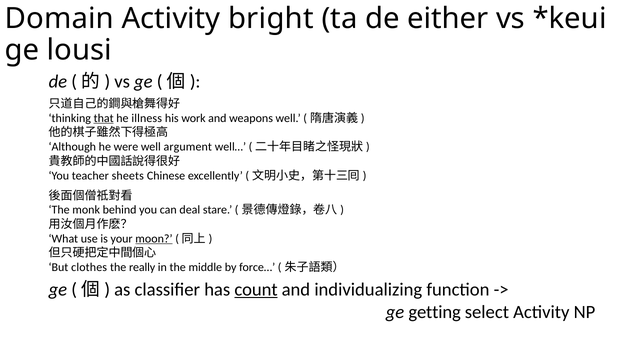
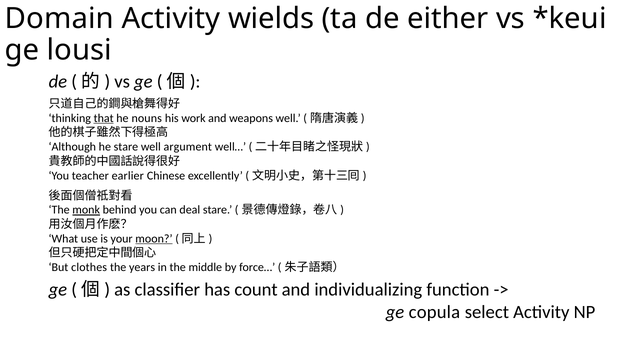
bright: bright -> wields
illness: illness -> nouns
he were: were -> stare
sheets: sheets -> earlier
monk underline: none -> present
really: really -> years
count underline: present -> none
getting: getting -> copula
